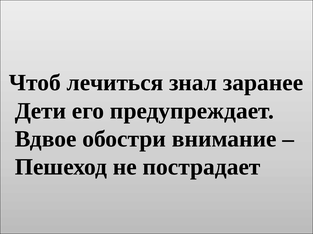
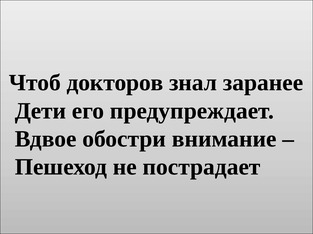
лечиться: лечиться -> докторов
